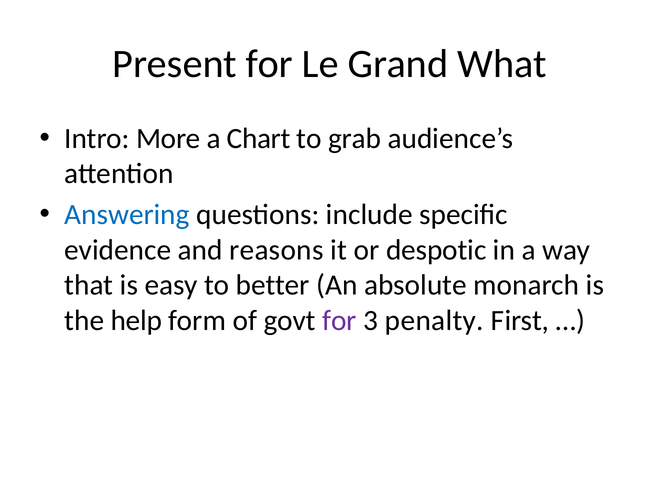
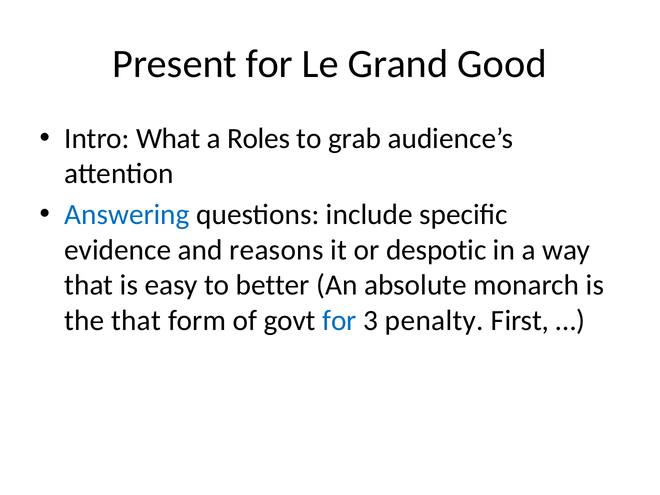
What: What -> Good
More: More -> What
Chart: Chart -> Roles
the help: help -> that
for at (340, 320) colour: purple -> blue
